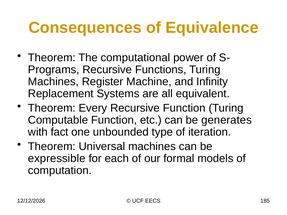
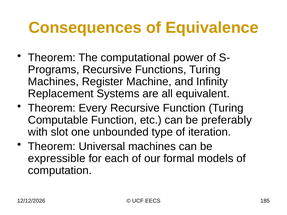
generates: generates -> preferably
fact: fact -> slot
